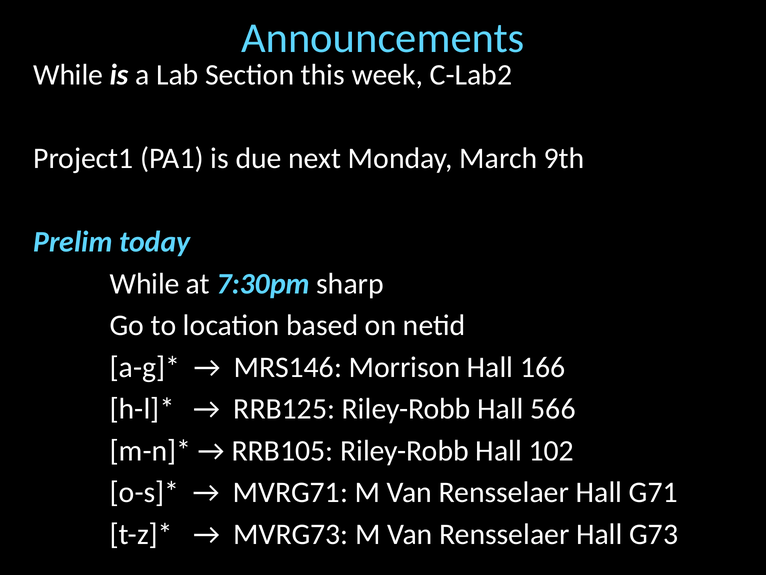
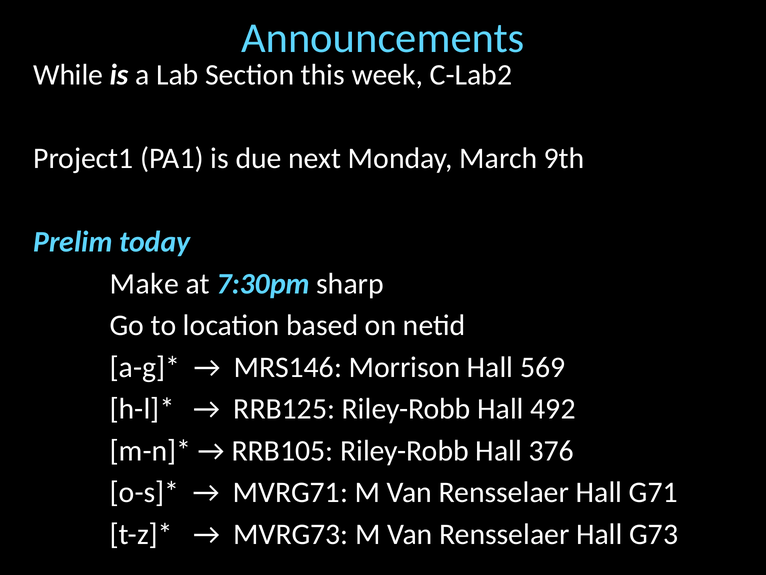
While at (145, 284): While -> Make
166: 166 -> 569
566: 566 -> 492
102: 102 -> 376
